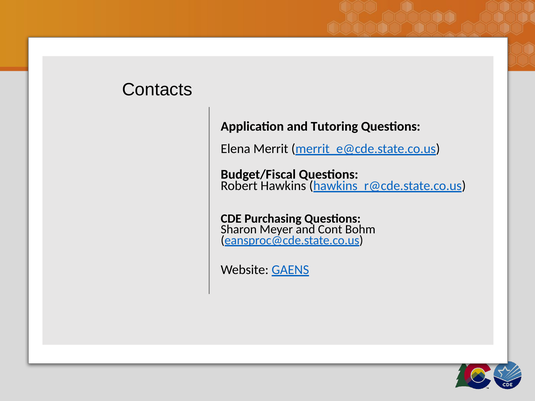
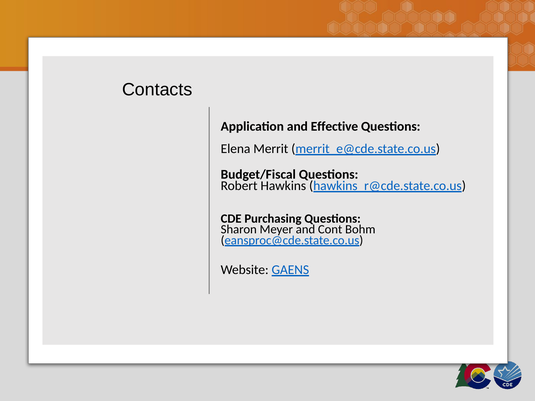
Tutoring: Tutoring -> Effective
